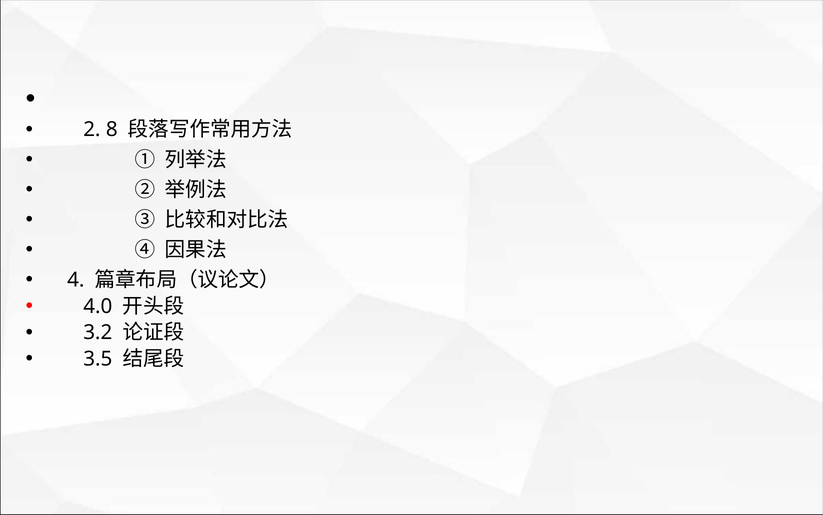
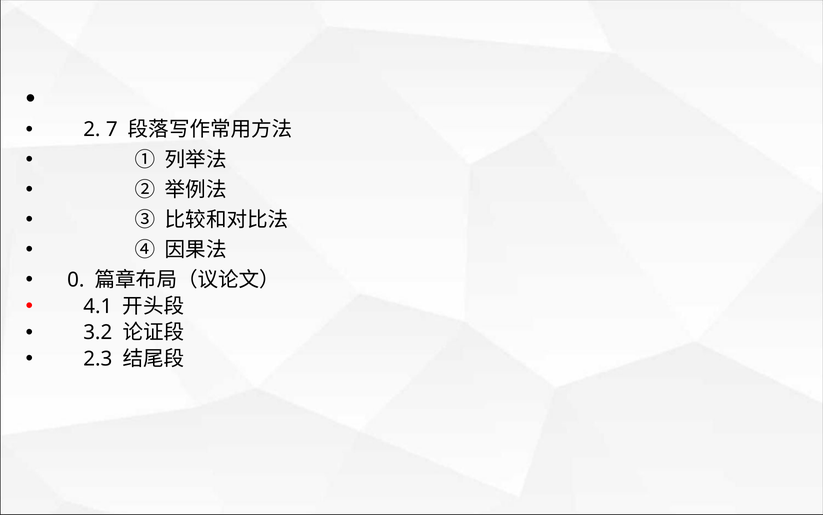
8: 8 -> 7
4: 4 -> 0
4.0: 4.0 -> 4.1
3.5: 3.5 -> 2.3
